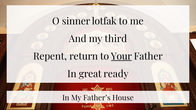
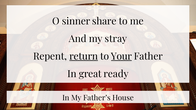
lotfak: lotfak -> share
third: third -> stray
return underline: none -> present
